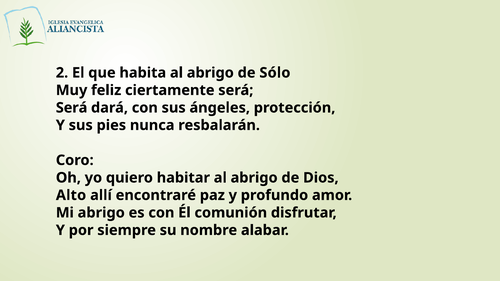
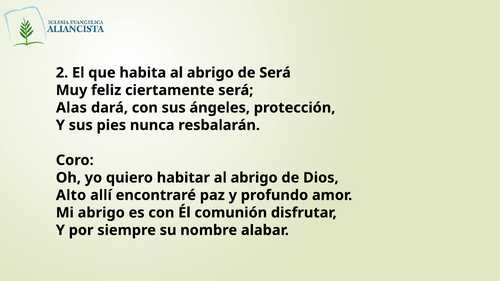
de Sólo: Sólo -> Será
Será at (72, 108): Será -> Alas
